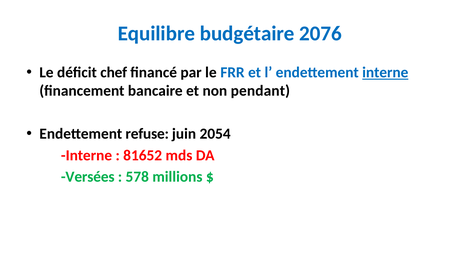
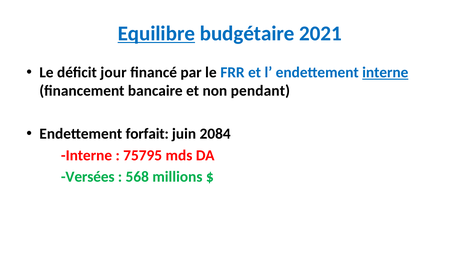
Equilibre underline: none -> present
2076: 2076 -> 2021
chef: chef -> jour
refuse: refuse -> forfait
2054: 2054 -> 2084
81652: 81652 -> 75795
578: 578 -> 568
